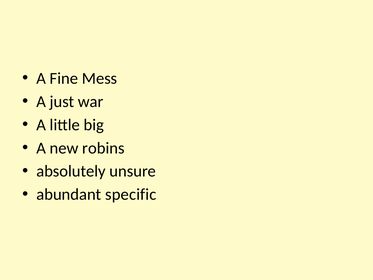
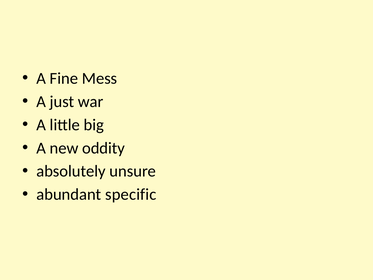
robins: robins -> oddity
